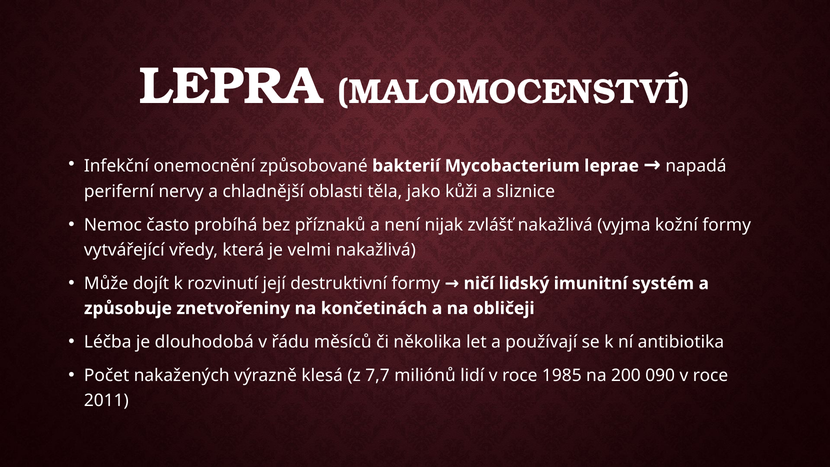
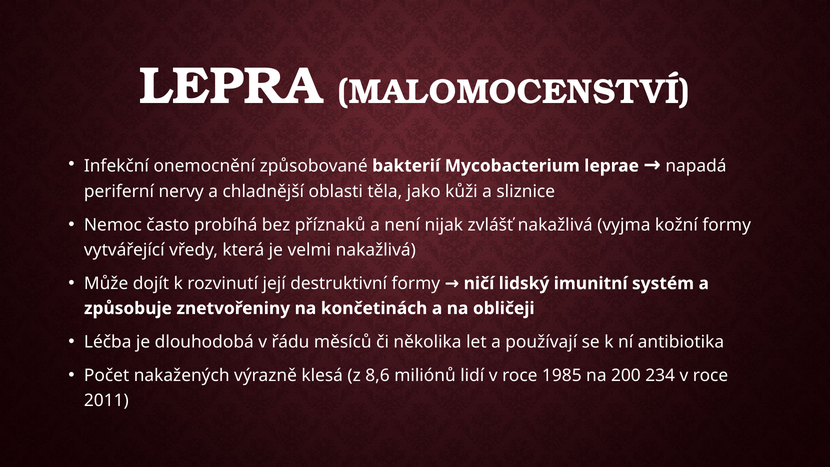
7,7: 7,7 -> 8,6
090: 090 -> 234
